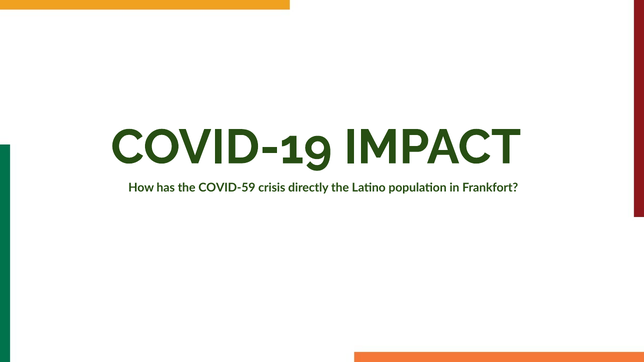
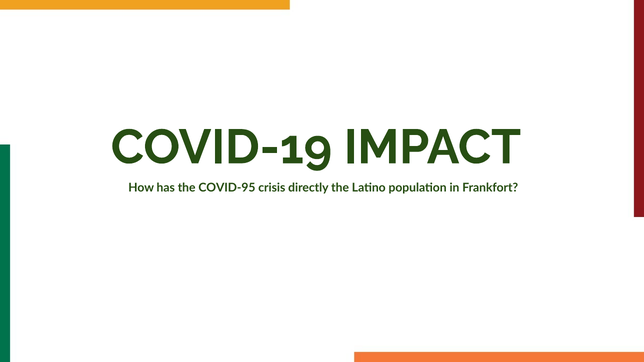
COVID-59: COVID-59 -> COVID-95
